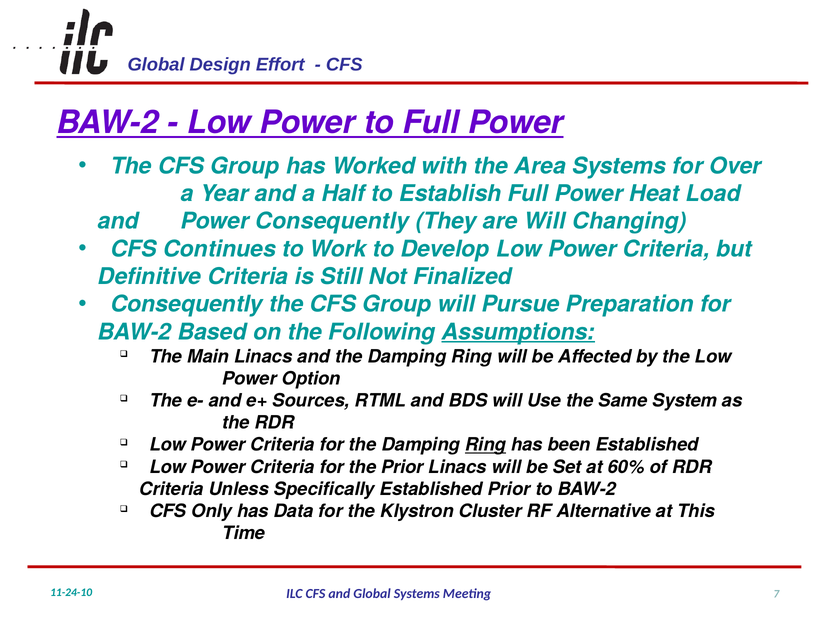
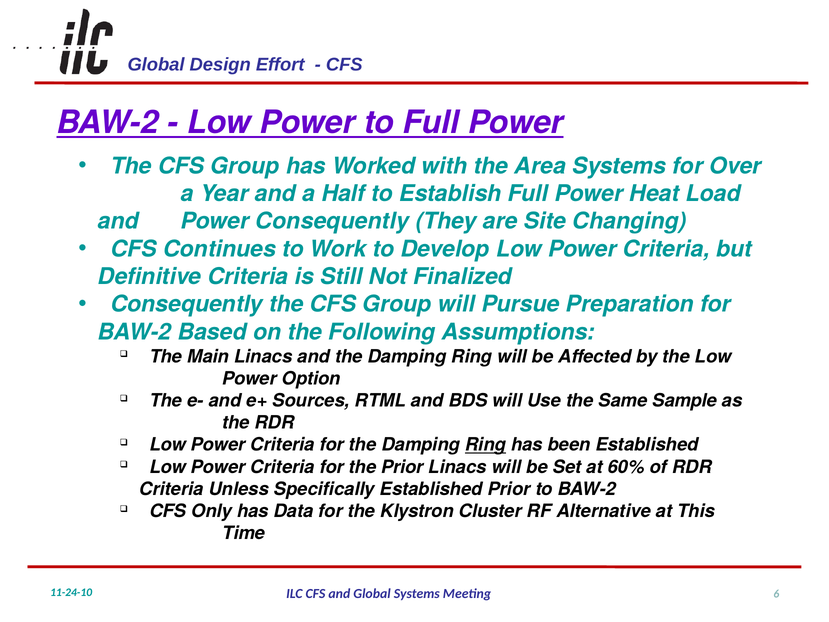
are Will: Will -> Site
Assumptions underline: present -> none
System: System -> Sample
7: 7 -> 6
